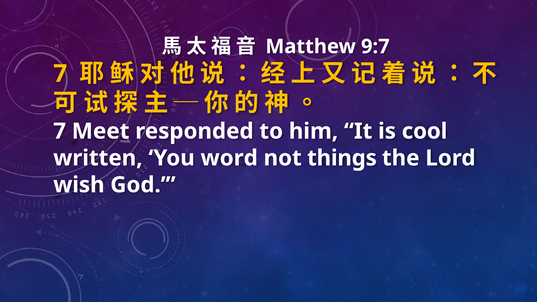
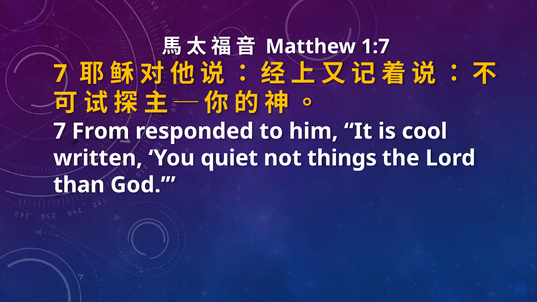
9:7: 9:7 -> 1:7
Meet: Meet -> From
word: word -> quiet
wish: wish -> than
